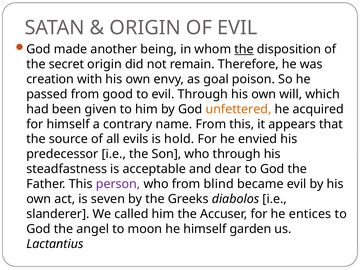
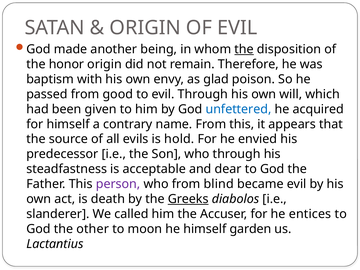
secret: secret -> honor
creation: creation -> baptism
goal: goal -> glad
unfettered colour: orange -> blue
seven: seven -> death
Greeks underline: none -> present
angel: angel -> other
